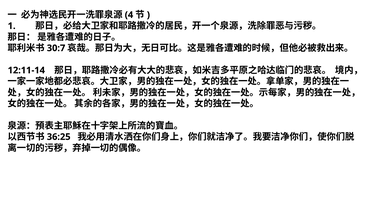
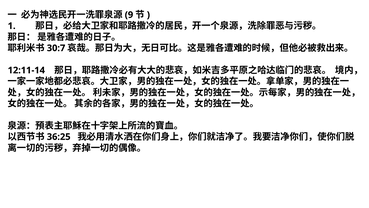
4: 4 -> 9
